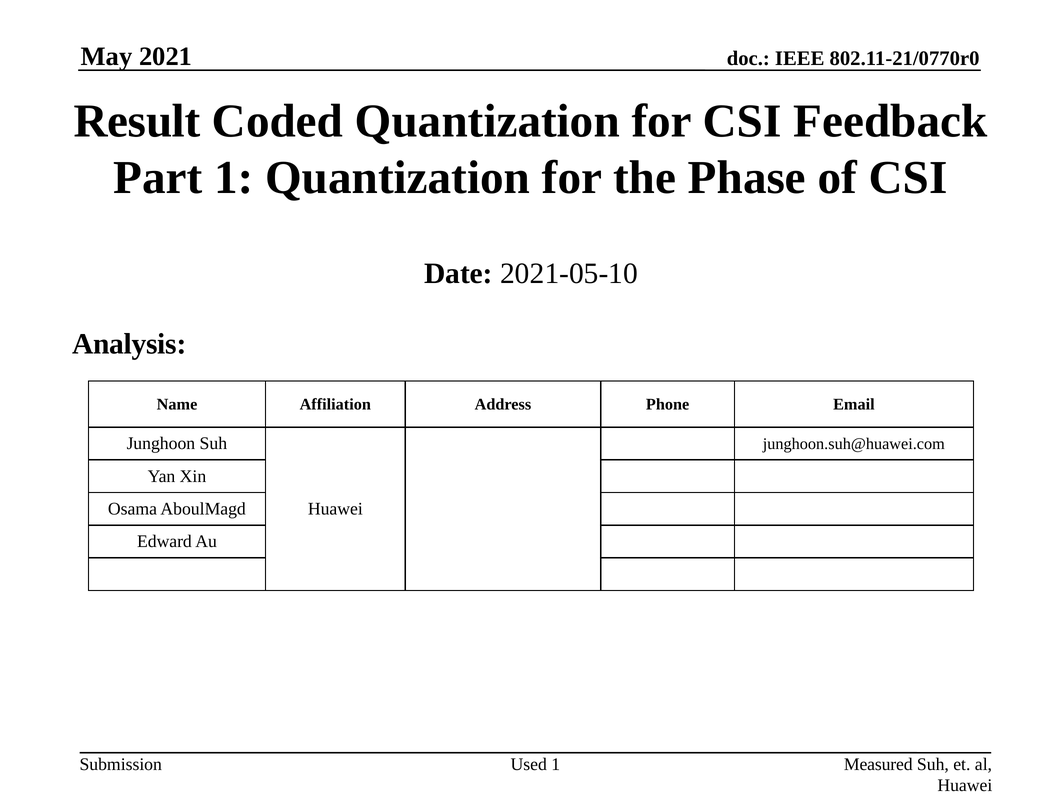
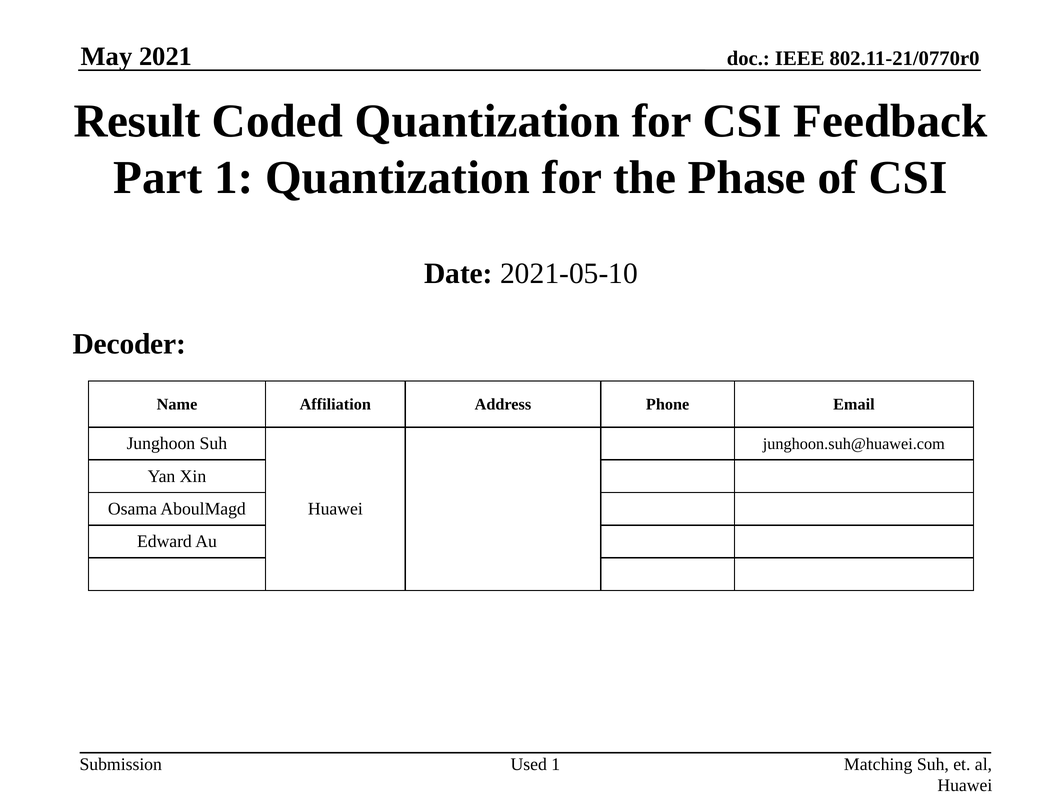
Analysis: Analysis -> Decoder
Measured: Measured -> Matching
